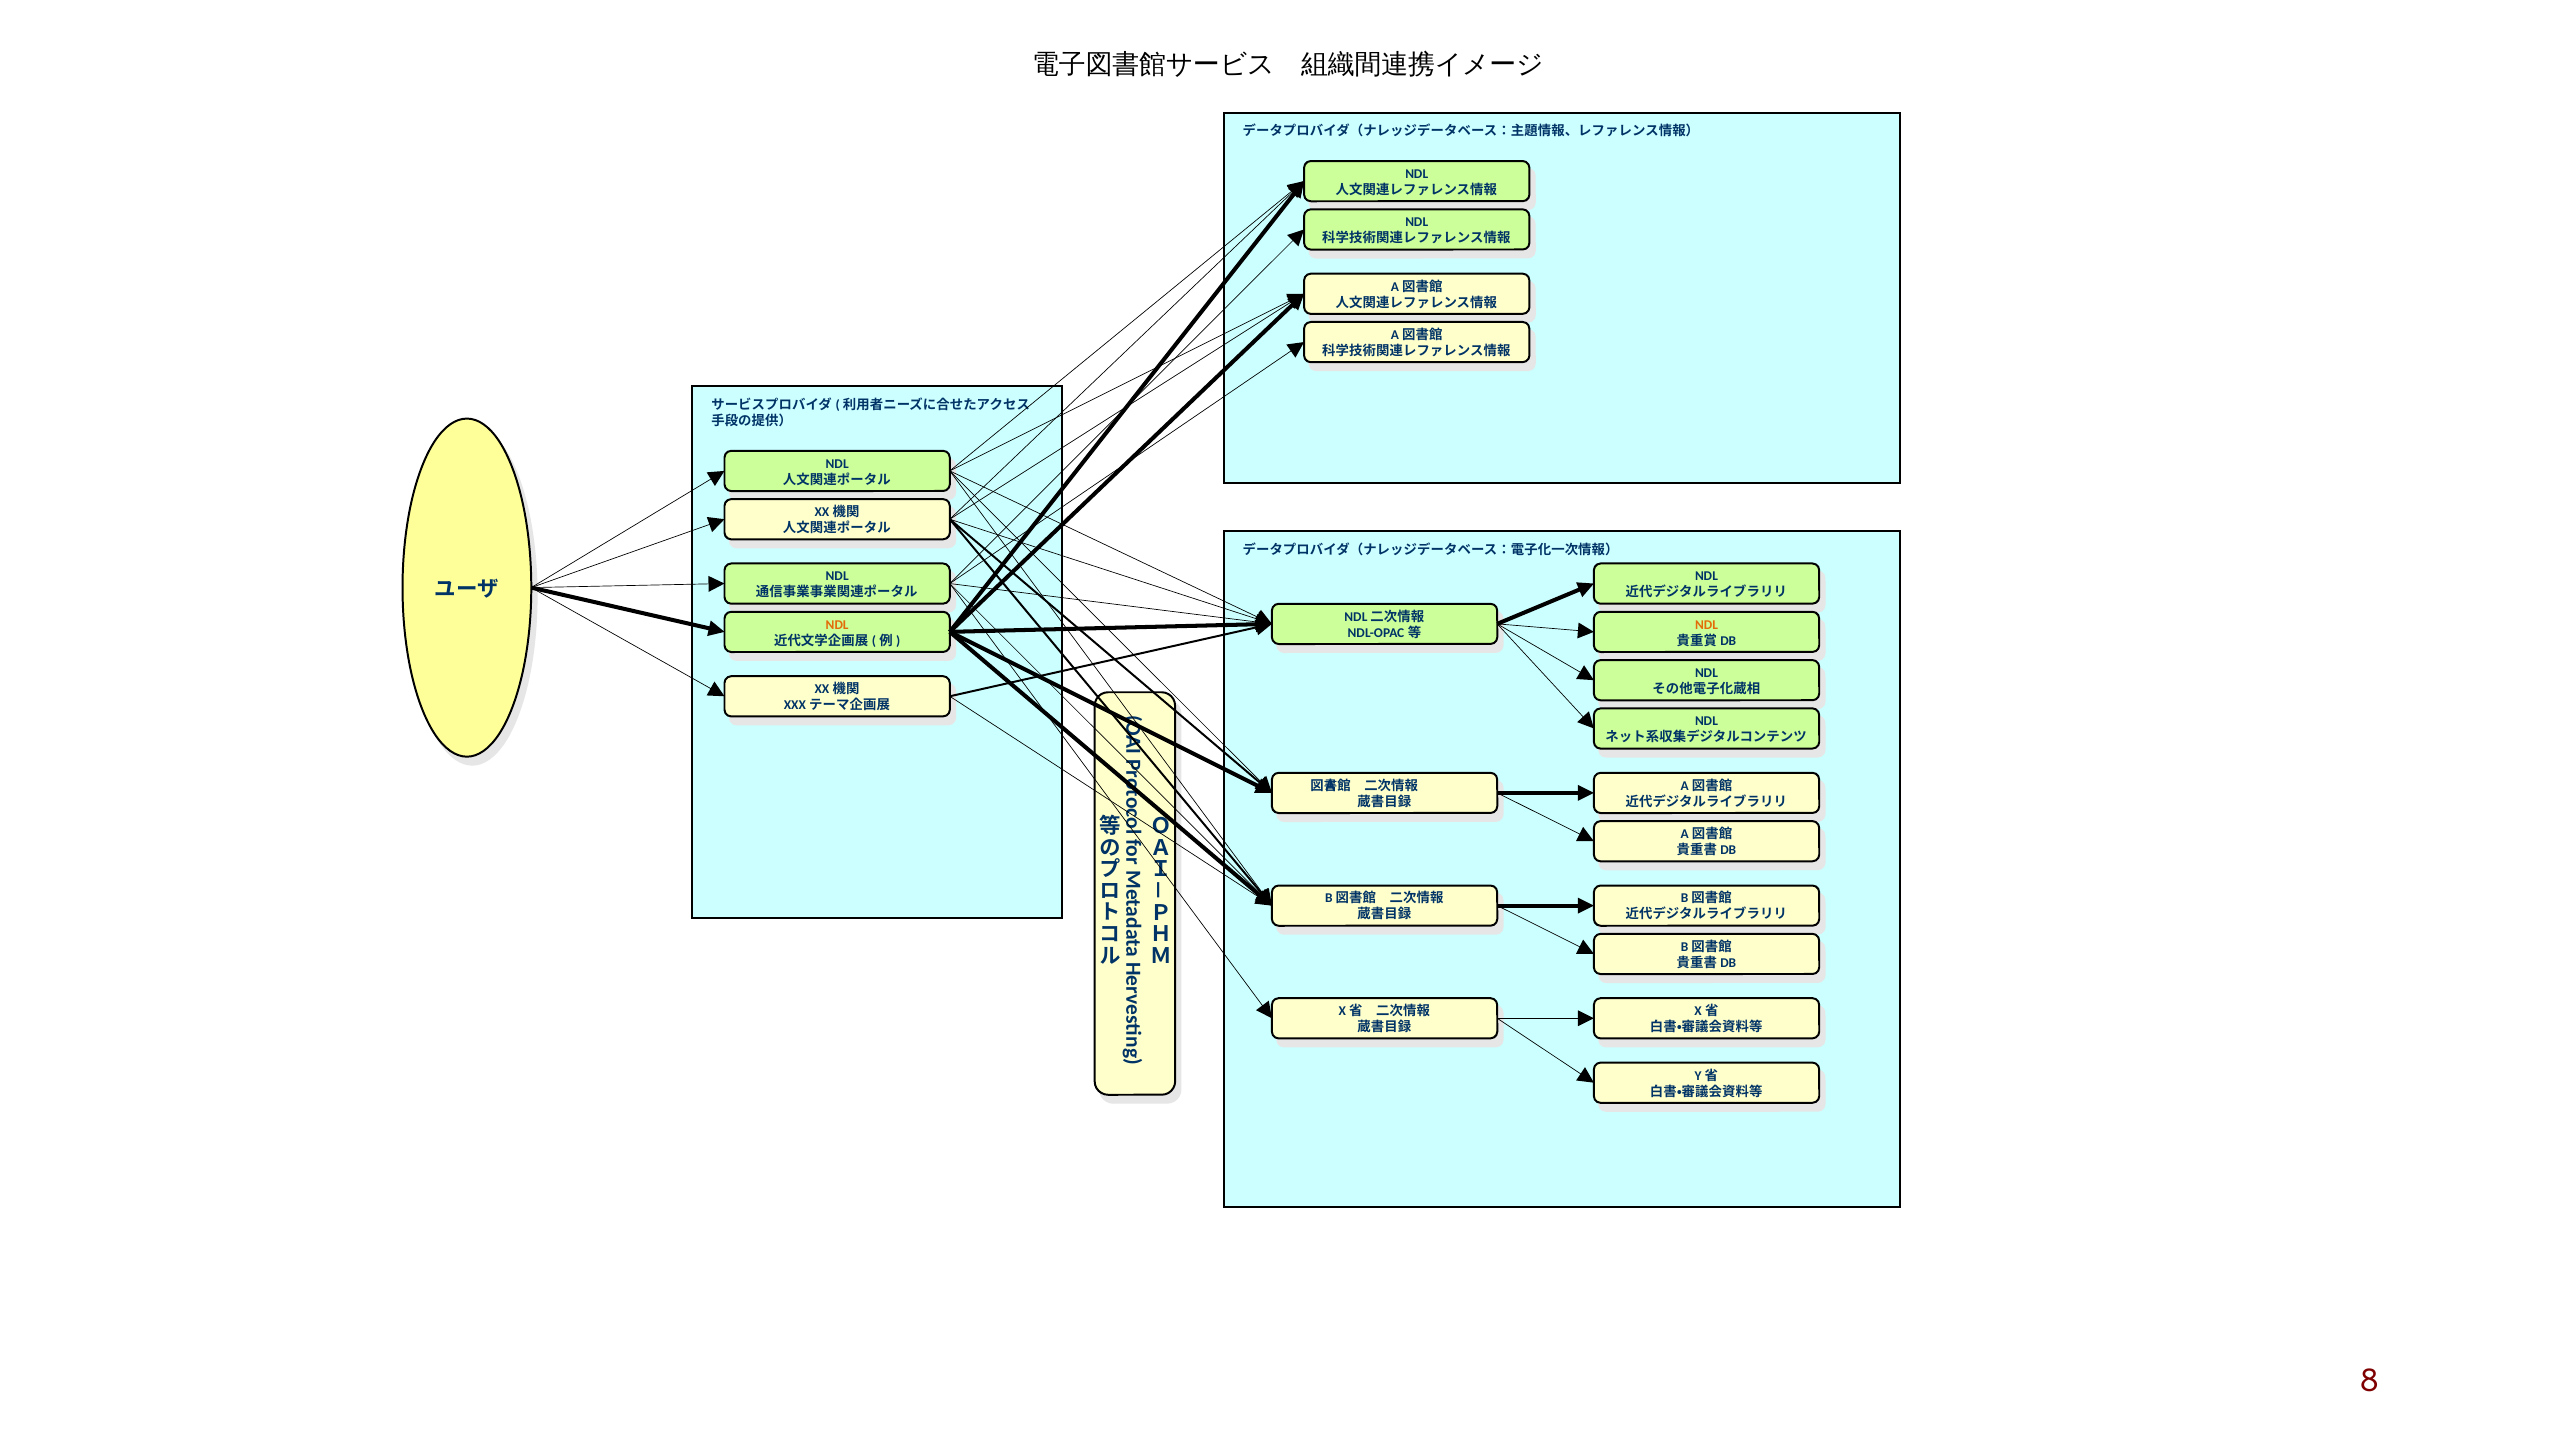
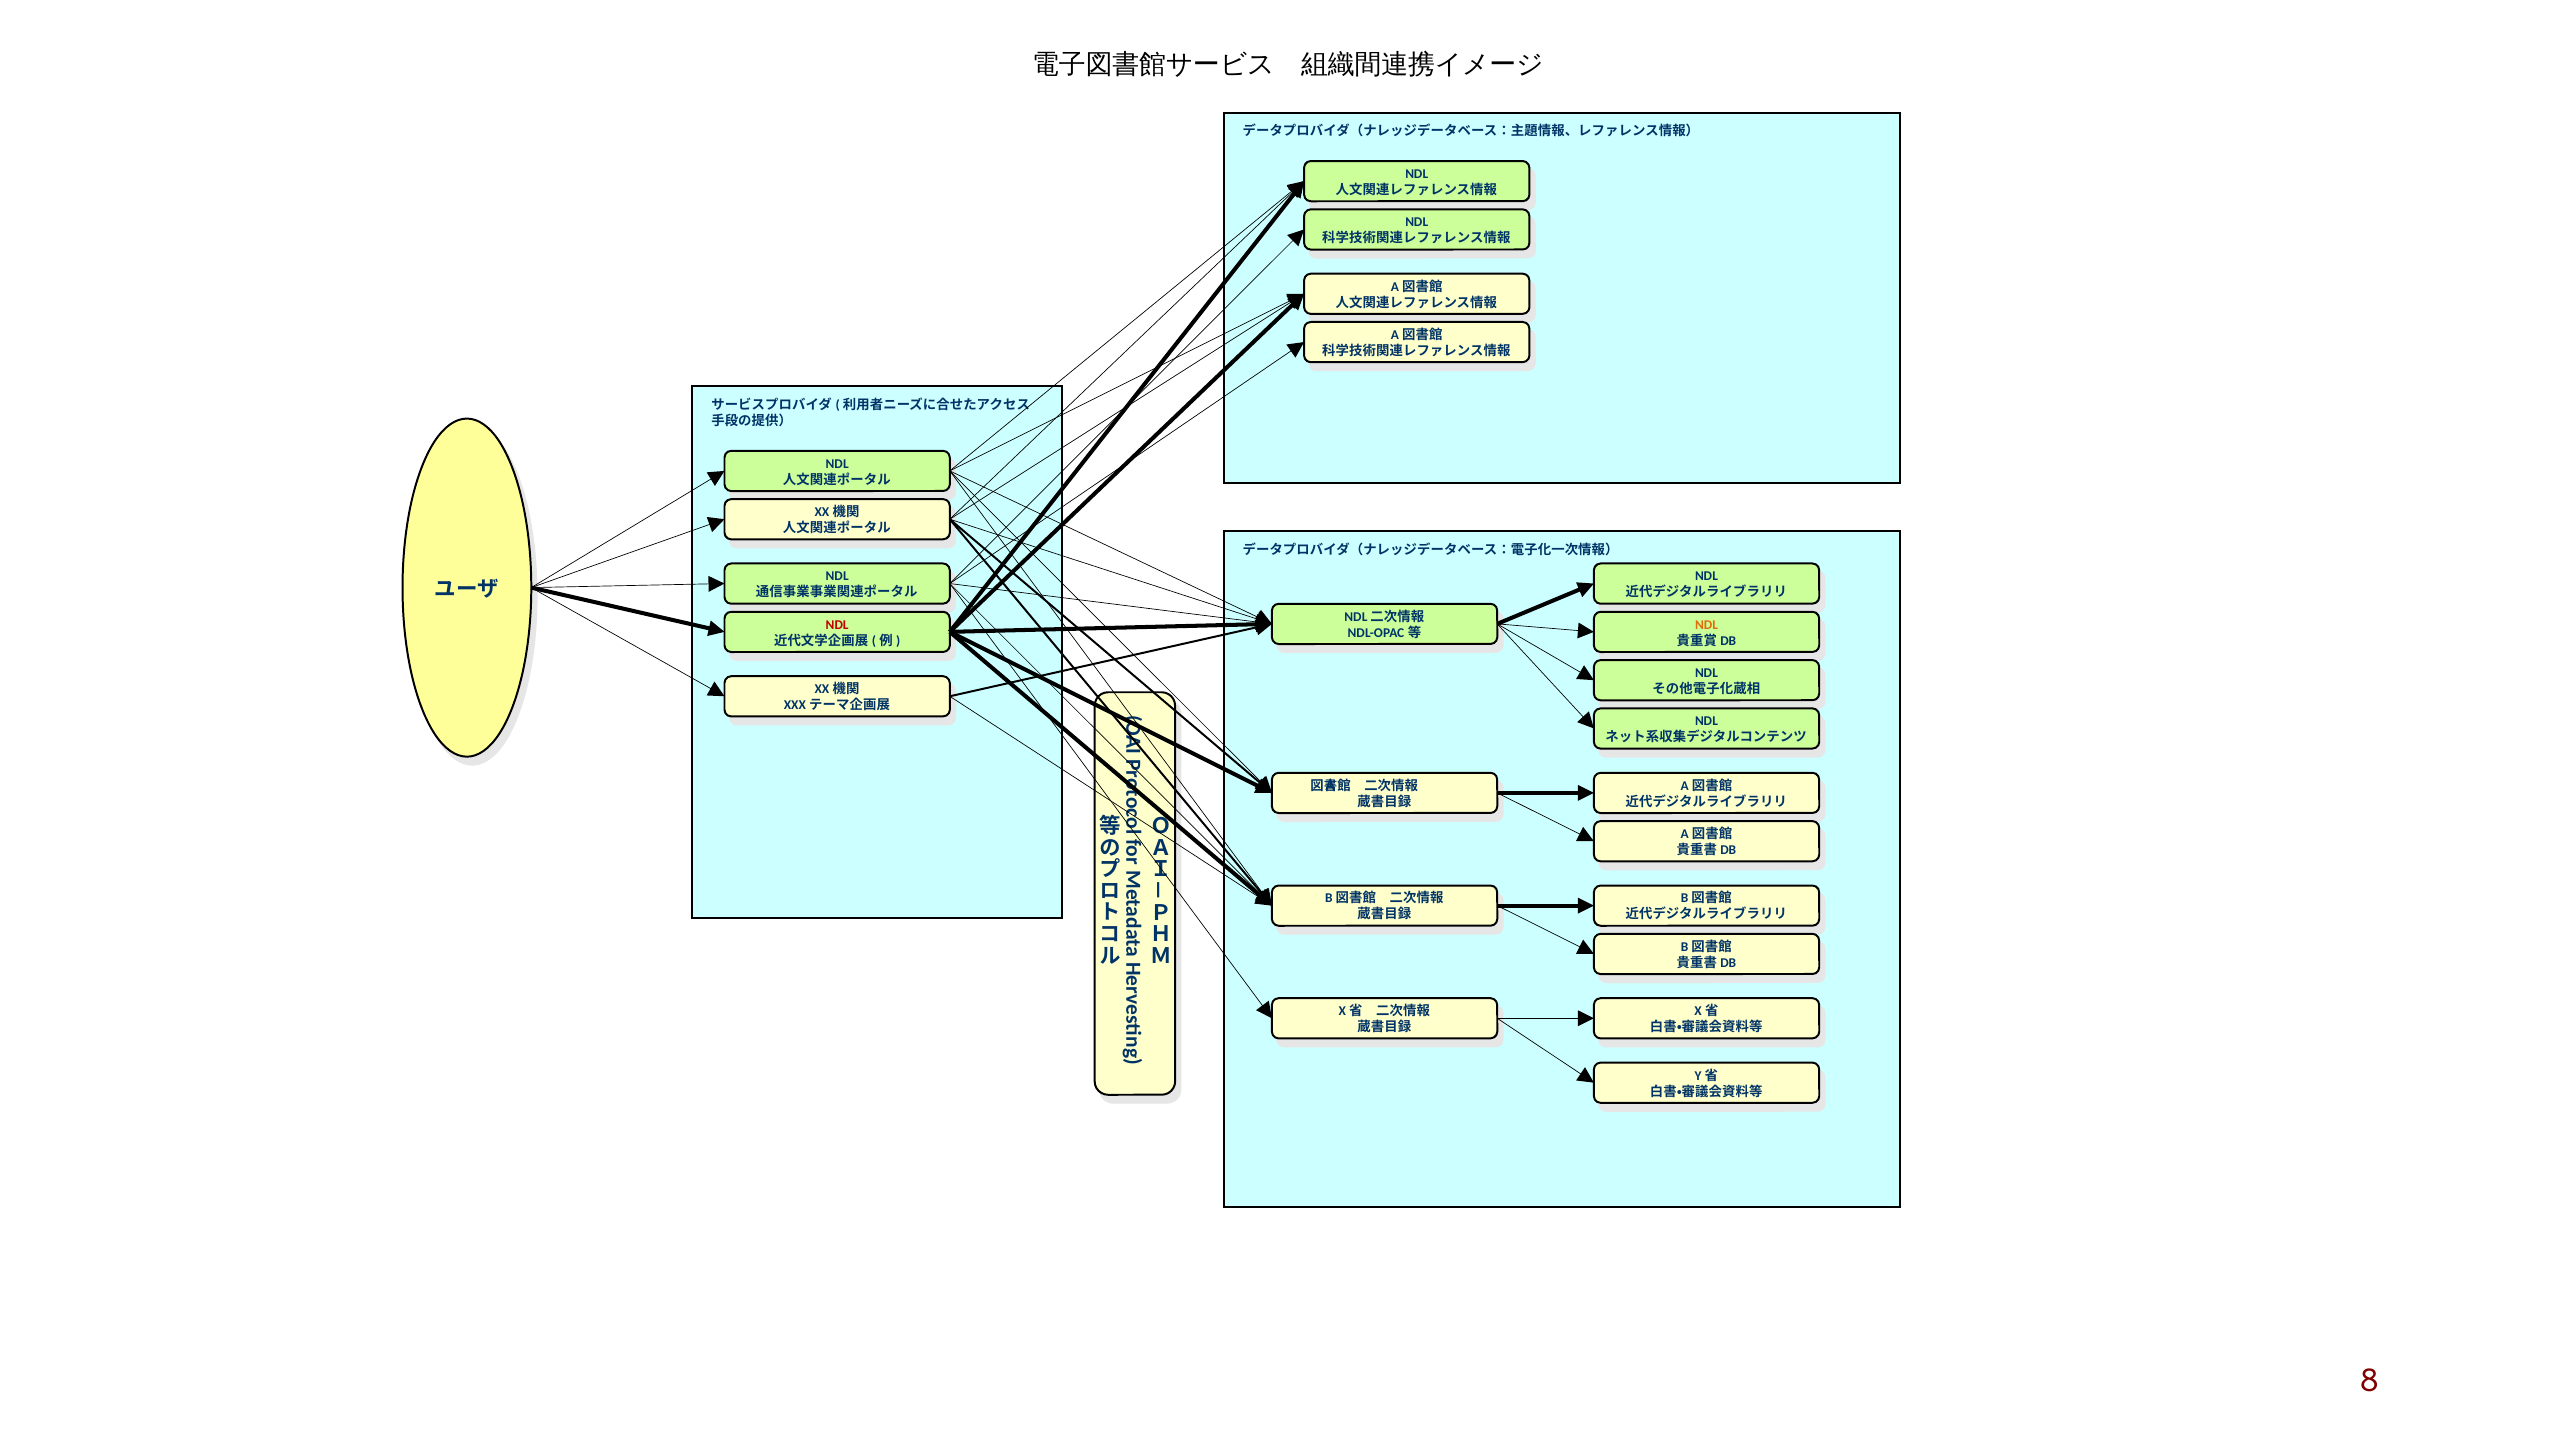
NDL at (837, 625) colour: orange -> red
